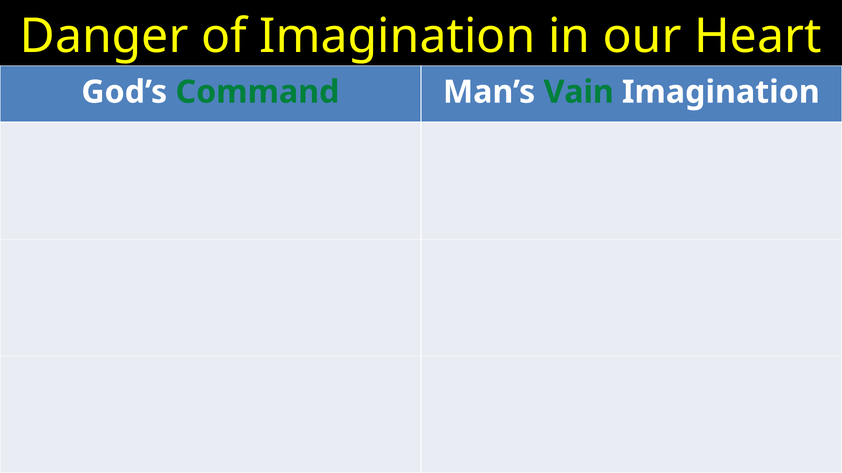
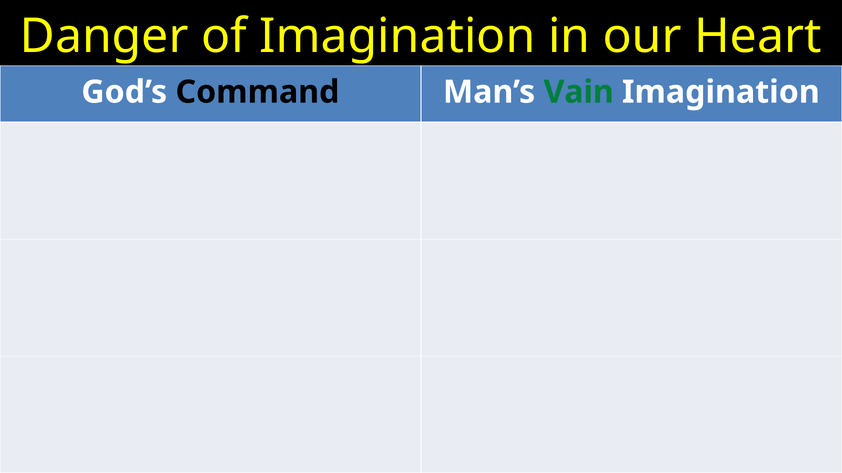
Command colour: green -> black
